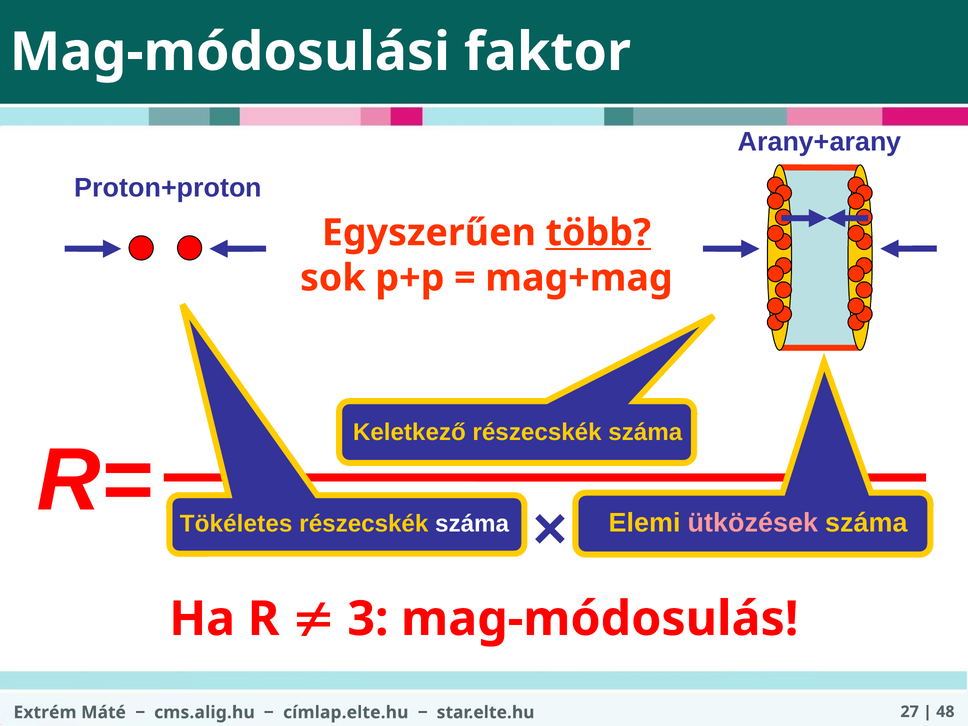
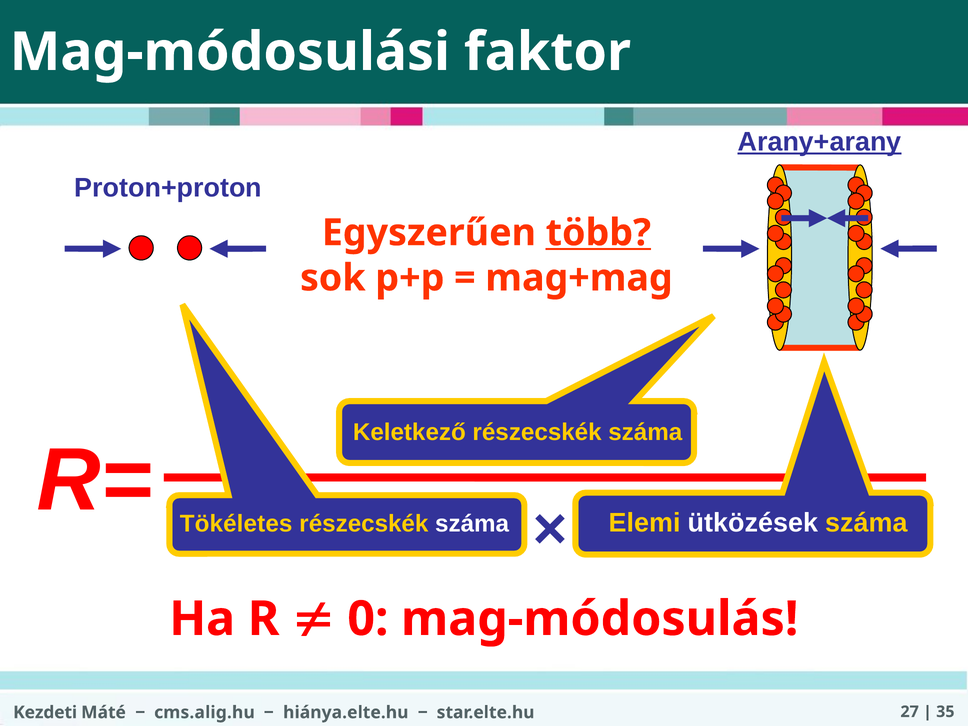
Arany+arany underline: none -> present
ütközések colour: pink -> white
3: 3 -> 0
48: 48 -> 35
Extrém: Extrém -> Kezdeti
címlap.elte.hu: címlap.elte.hu -> hiánya.elte.hu
